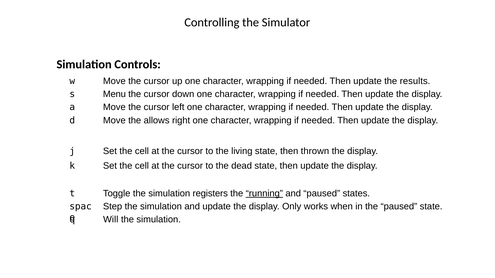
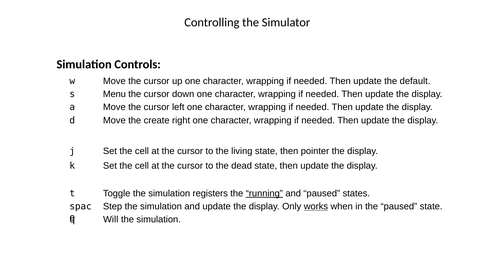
results: results -> default
allows: allows -> create
thrown: thrown -> pointer
works underline: none -> present
